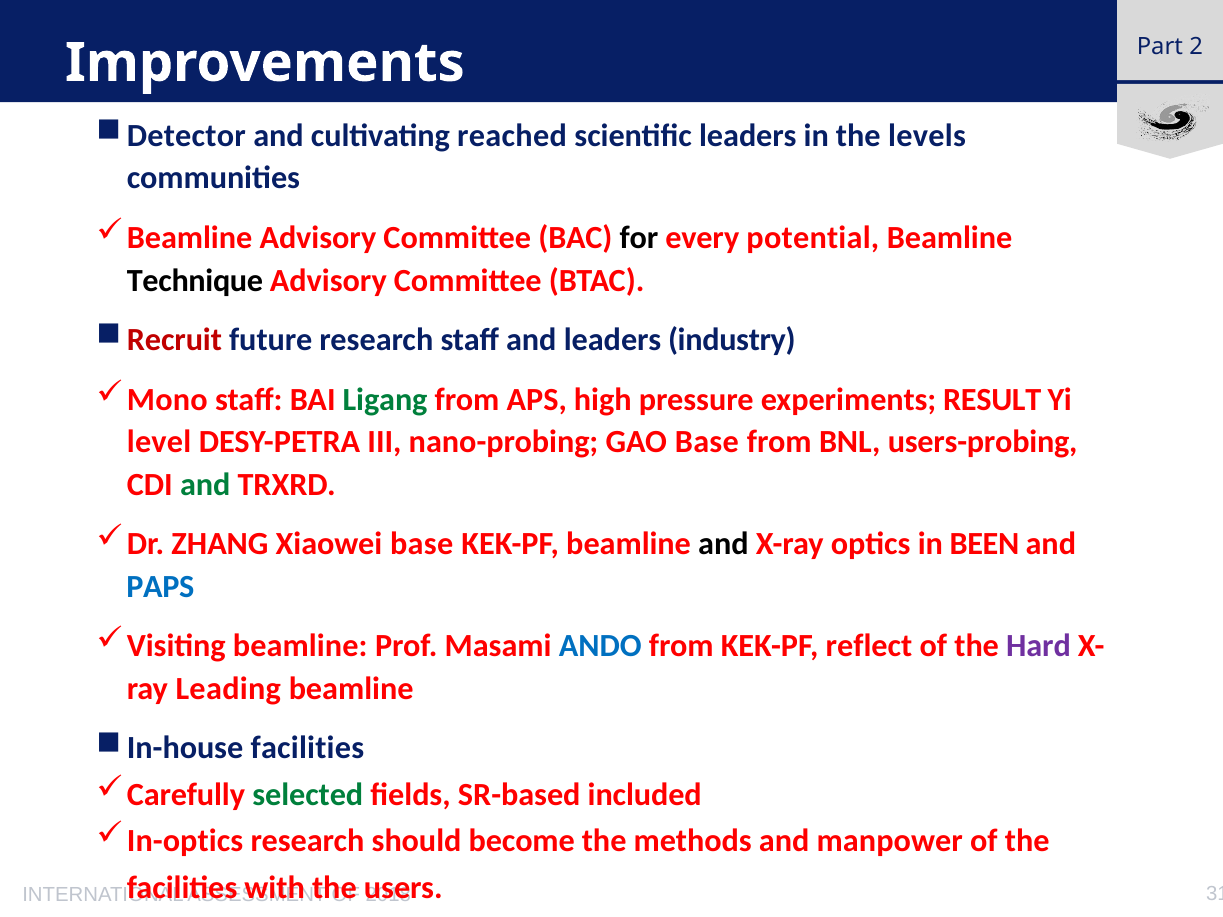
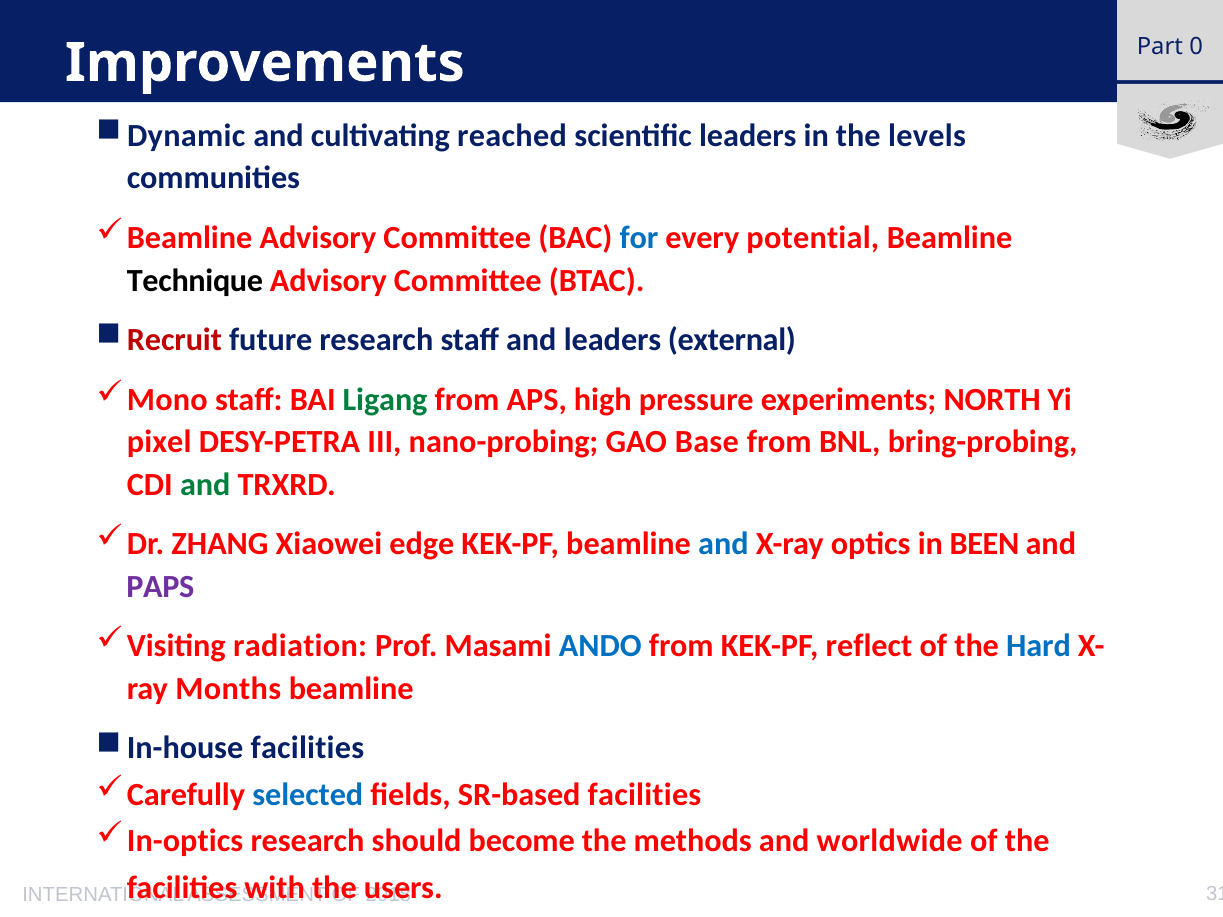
2: 2 -> 0
Detector: Detector -> Dynamic
for colour: black -> blue
industry: industry -> external
RESULT: RESULT -> NORTH
level: level -> pixel
users-probing: users-probing -> bring-probing
Xiaowei base: base -> edge
and at (723, 544) colour: black -> blue
PAPS colour: blue -> purple
Visiting beamline: beamline -> radiation
Hard colour: purple -> blue
Leading: Leading -> Months
selected colour: green -> blue
SR-based included: included -> facilities
manpower: manpower -> worldwide
